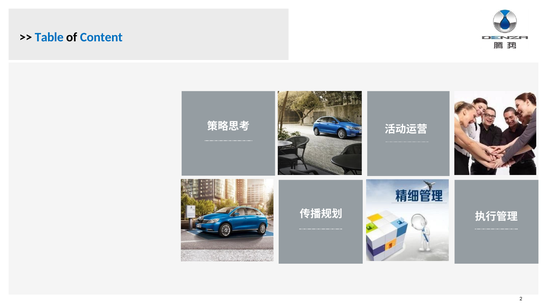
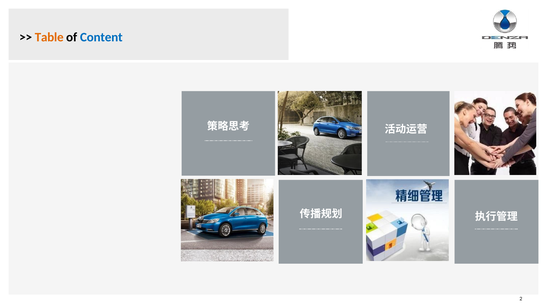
Table colour: blue -> orange
